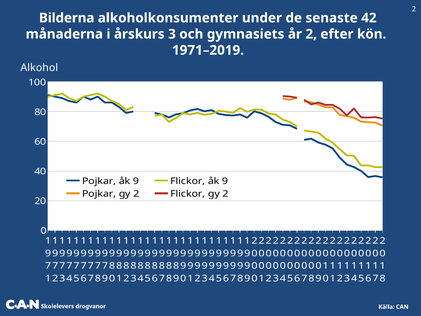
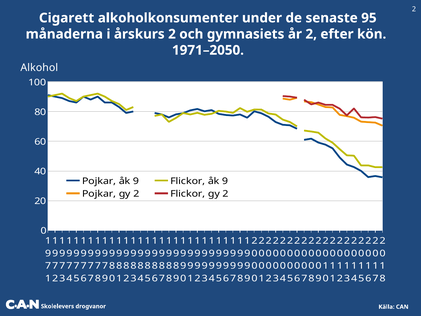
Bilderna: Bilderna -> Cigarett
42: 42 -> 95
årskurs 3: 3 -> 2
1971–2019: 1971–2019 -> 1971–2050
